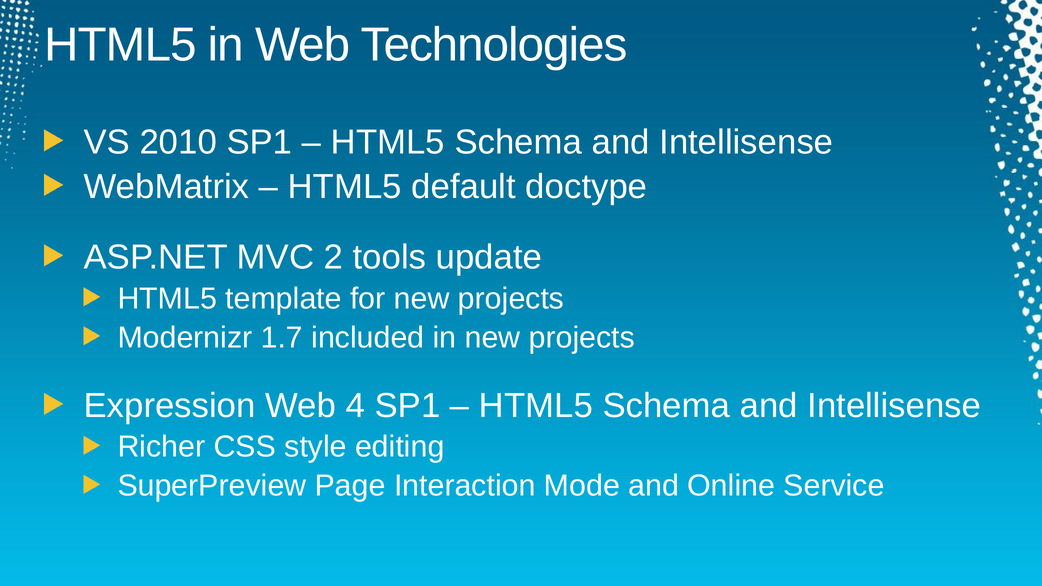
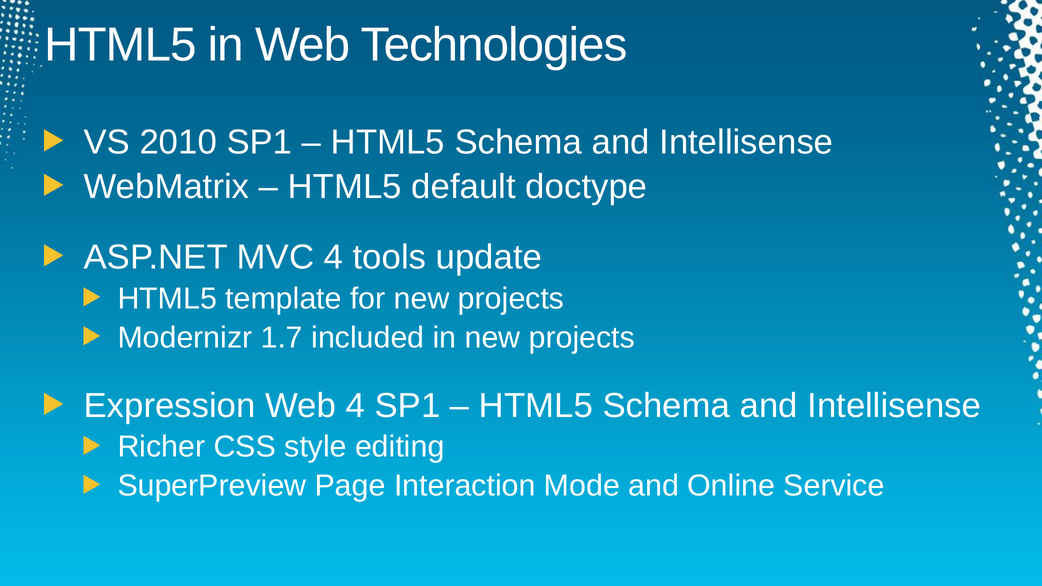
MVC 2: 2 -> 4
